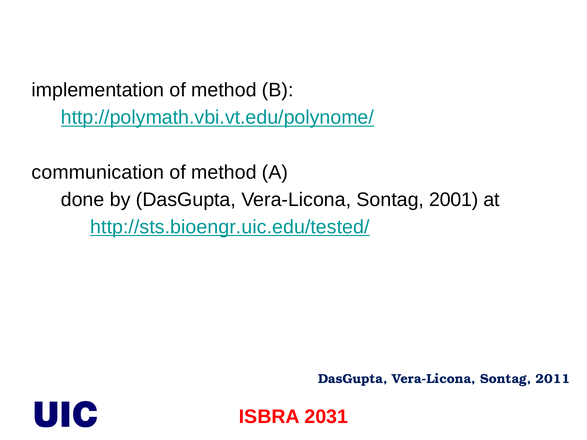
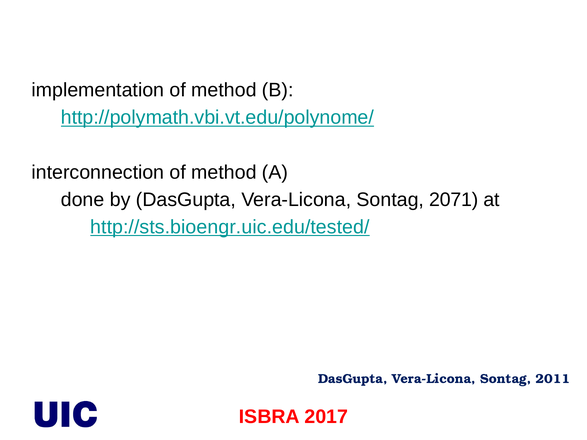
communication: communication -> interconnection
2001: 2001 -> 2071
2031: 2031 -> 2017
